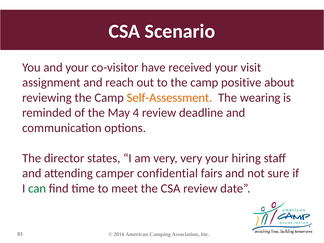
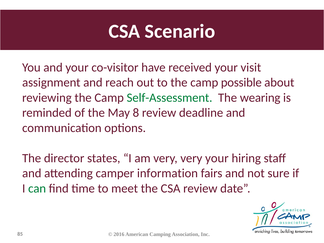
positive: positive -> possible
Self-Assessment colour: orange -> green
4: 4 -> 8
confidential: confidential -> information
